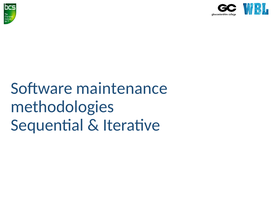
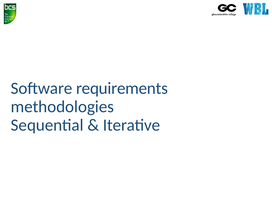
maintenance: maintenance -> requirements
